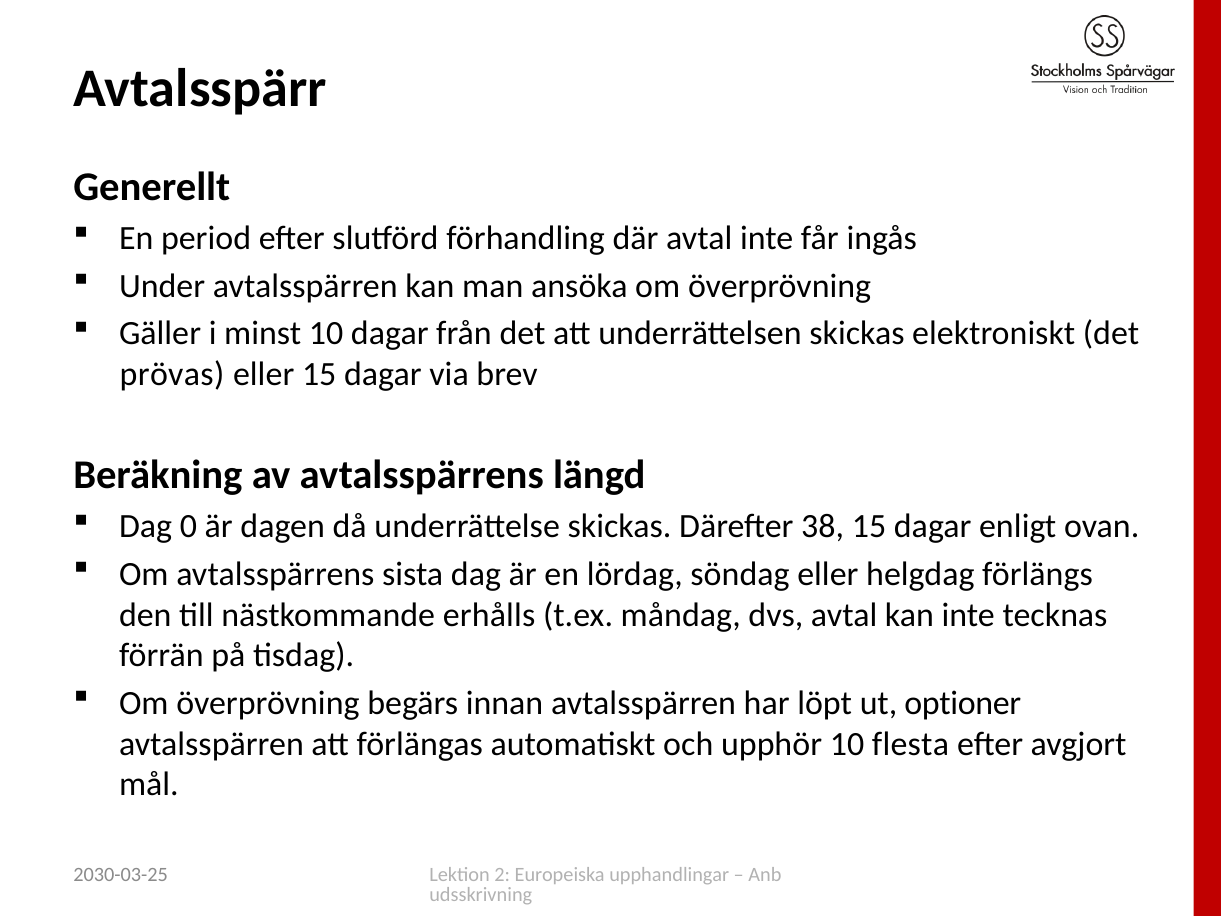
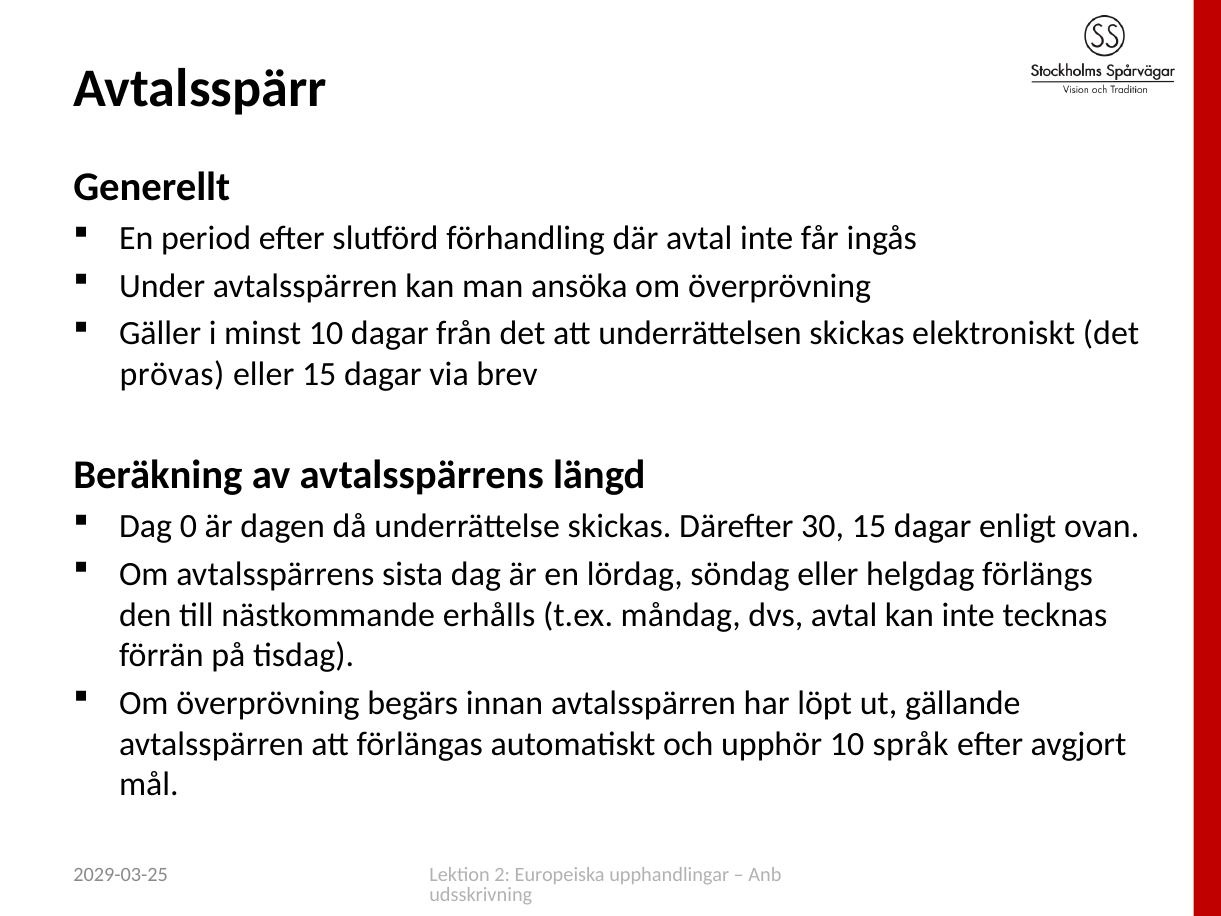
38: 38 -> 30
optioner: optioner -> gällande
flesta: flesta -> språk
2030-03-25: 2030-03-25 -> 2029-03-25
